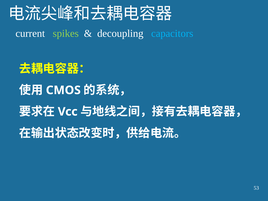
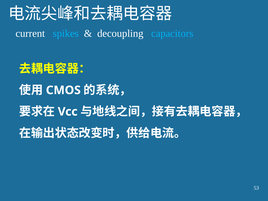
spikes colour: light green -> light blue
